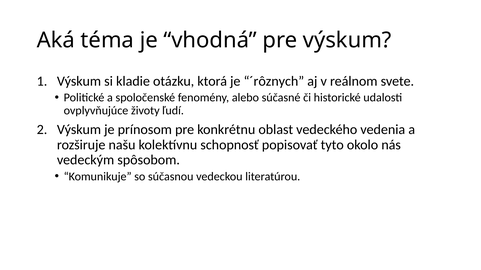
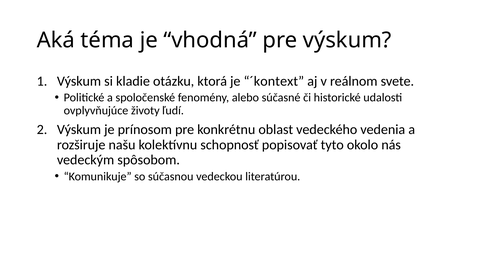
´rôznych: ´rôznych -> ´kontext
